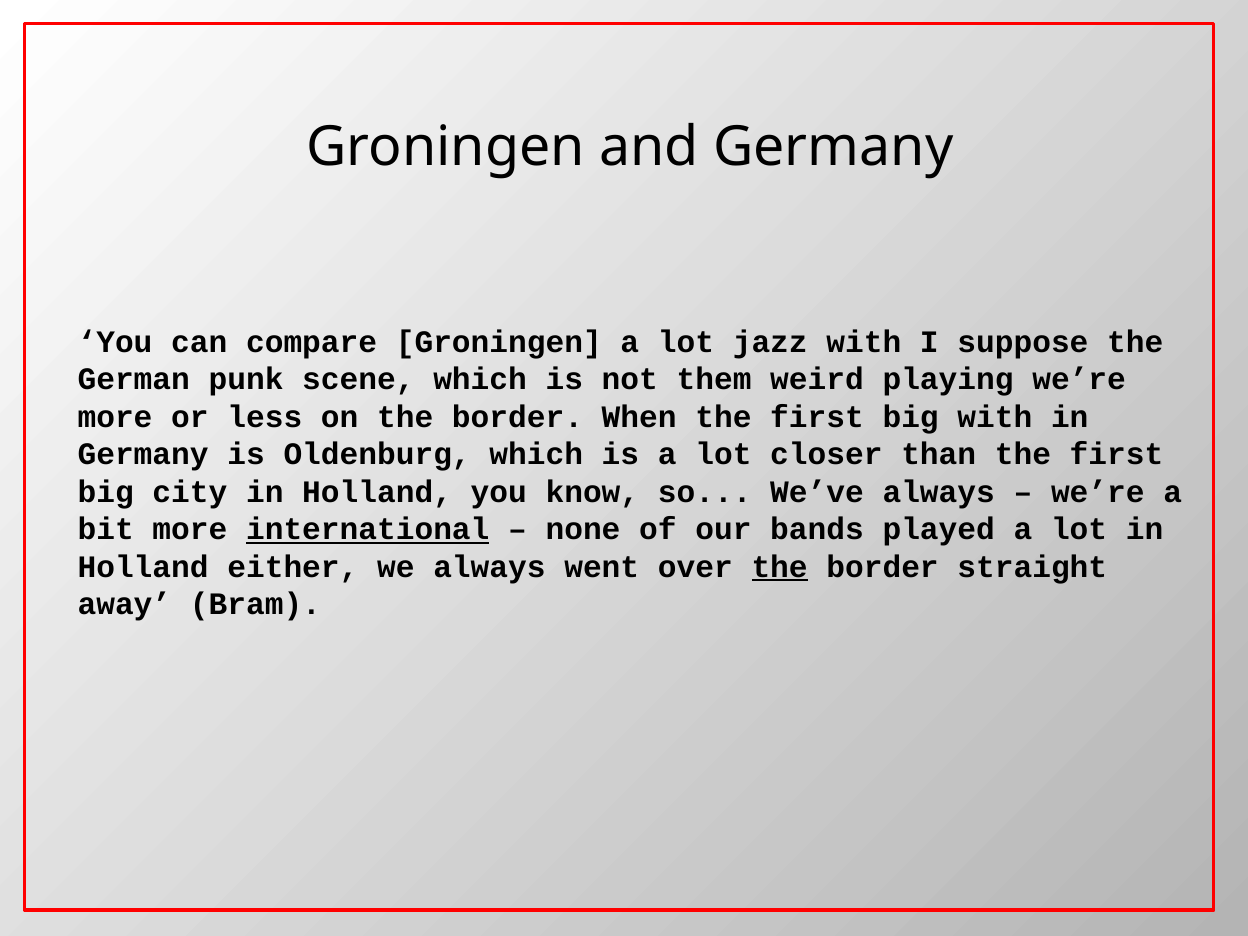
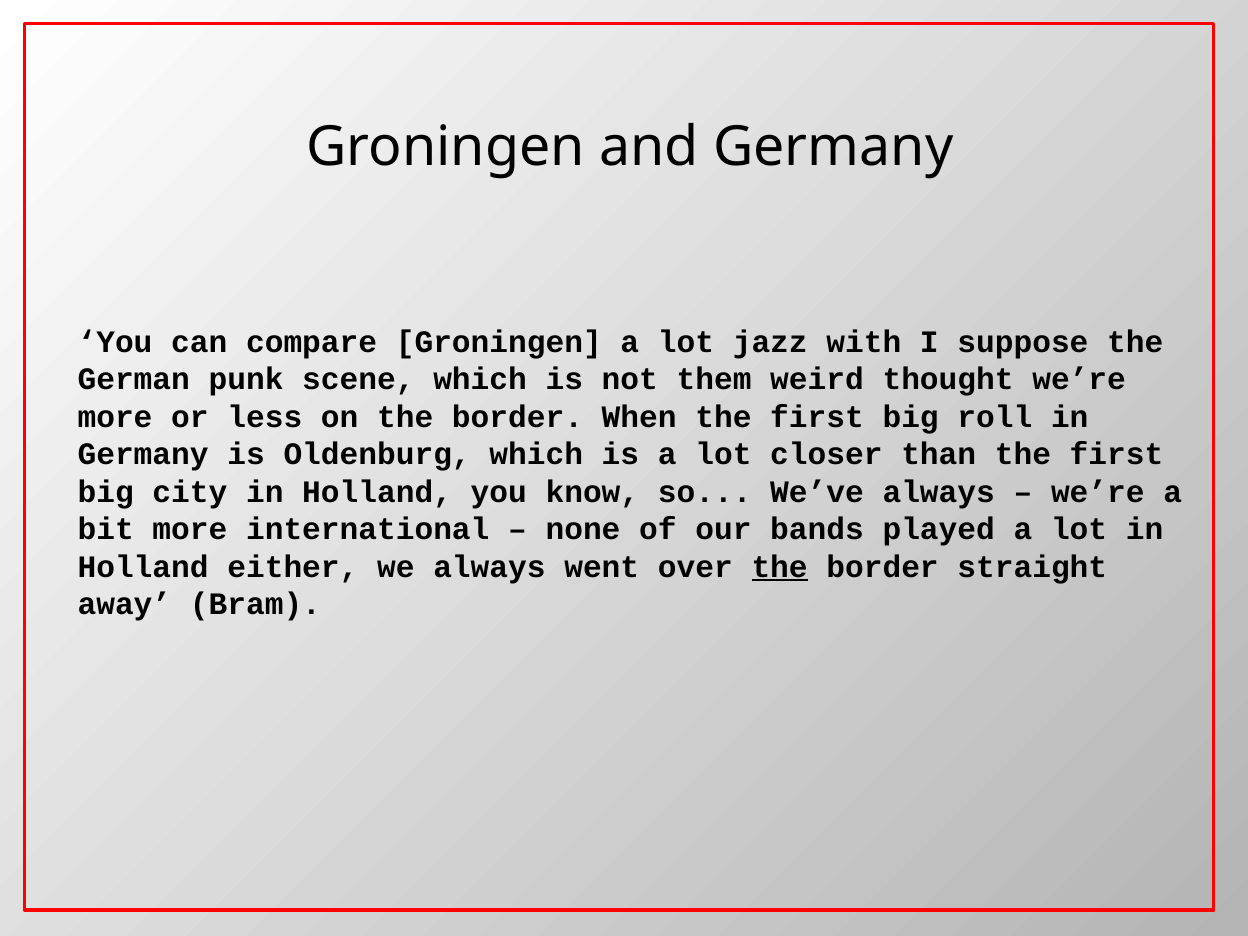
playing: playing -> thought
big with: with -> roll
international underline: present -> none
